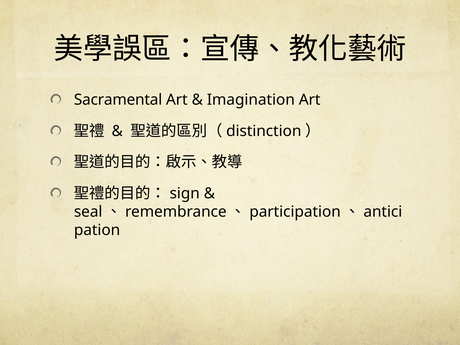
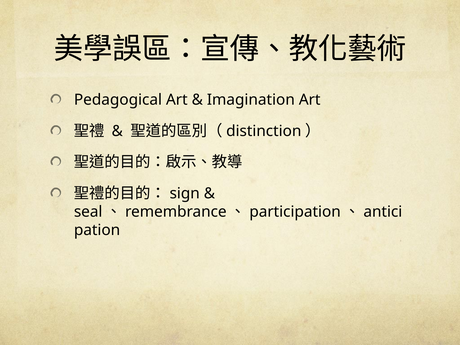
Sacramental: Sacramental -> Pedagogical
